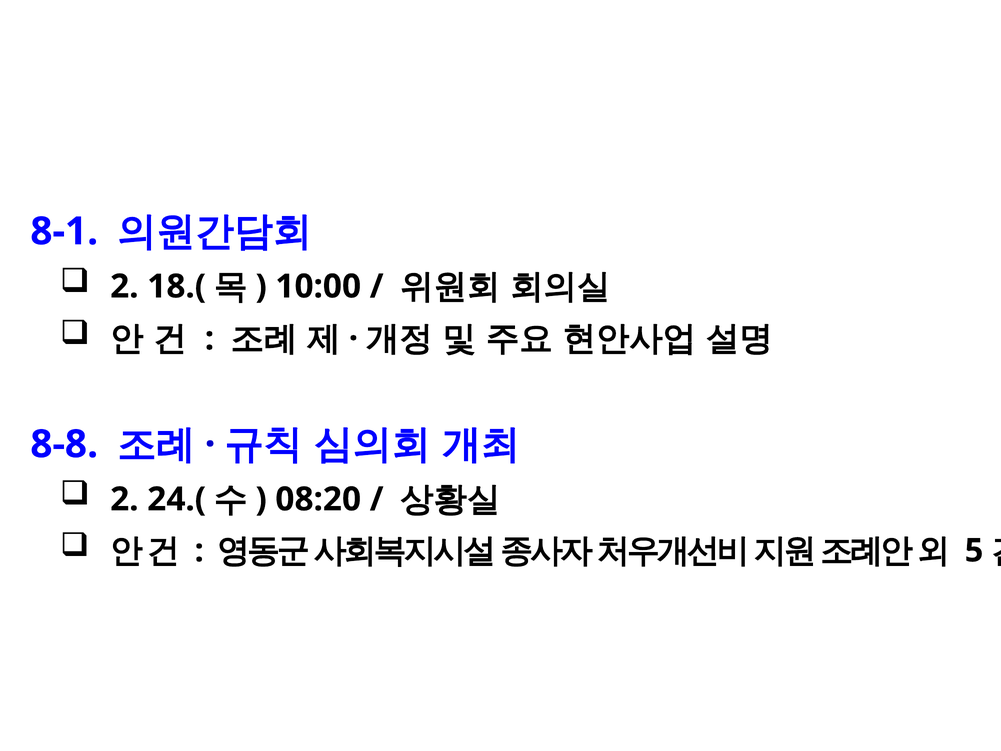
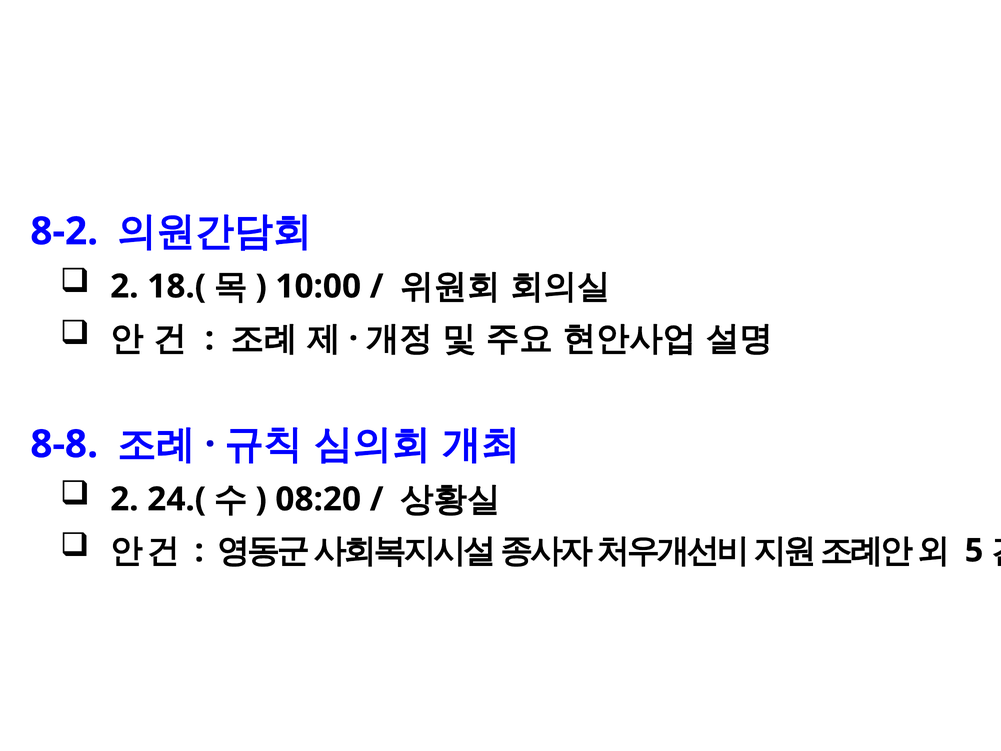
8-1: 8-1 -> 8-2
